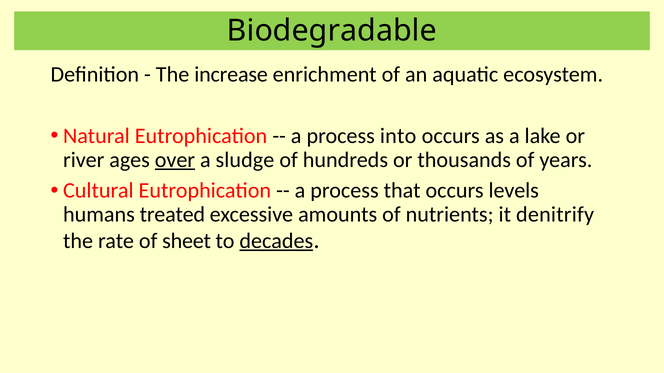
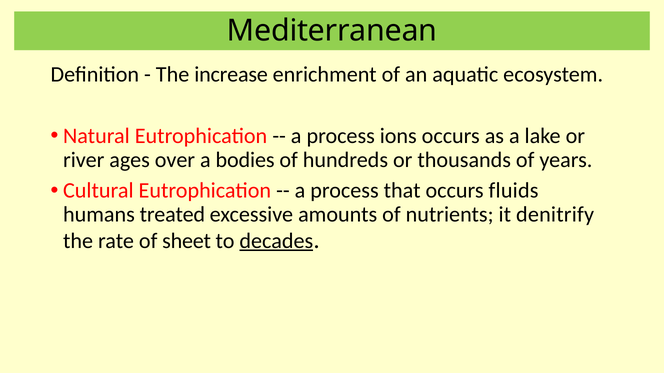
Biodegradable: Biodegradable -> Mediterranean
into: into -> ions
over underline: present -> none
sludge: sludge -> bodies
levels: levels -> fluids
